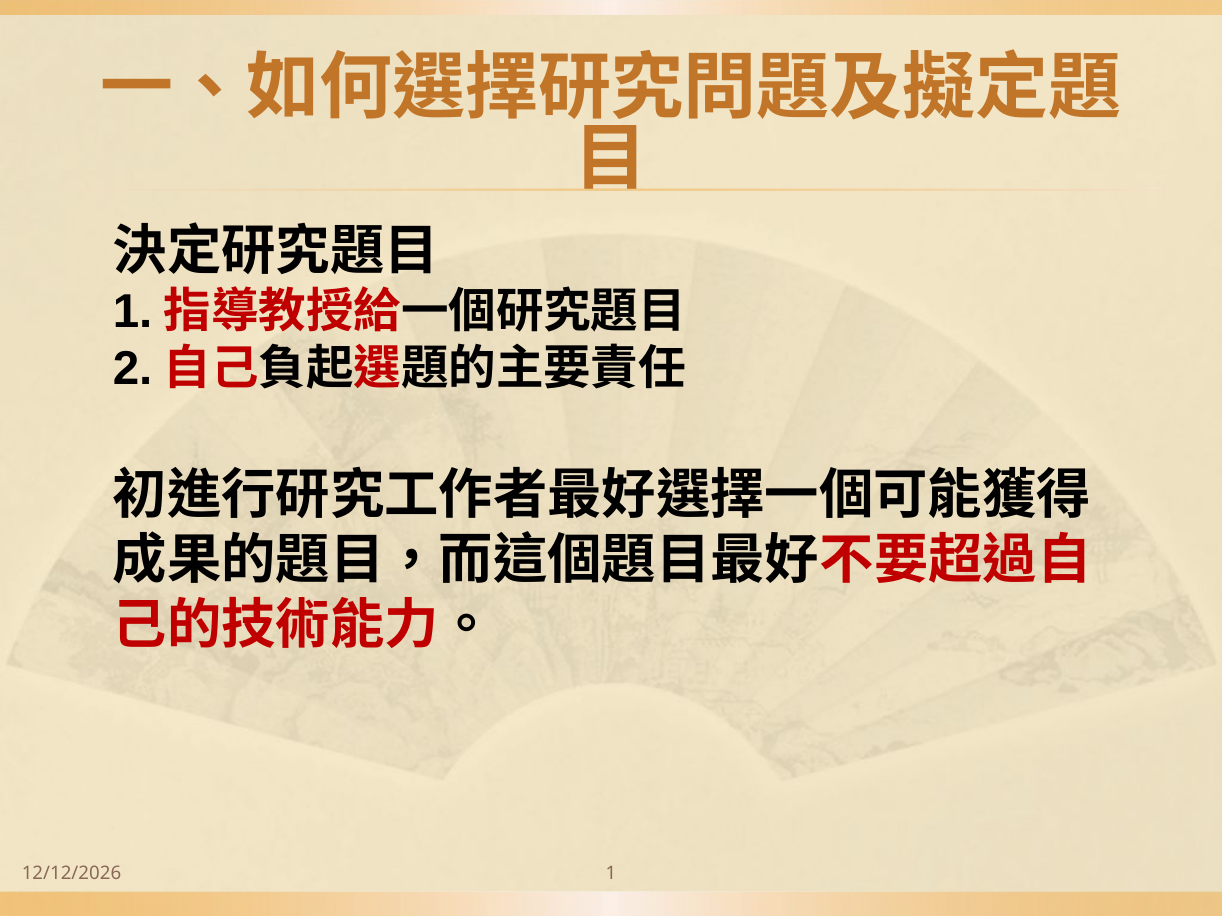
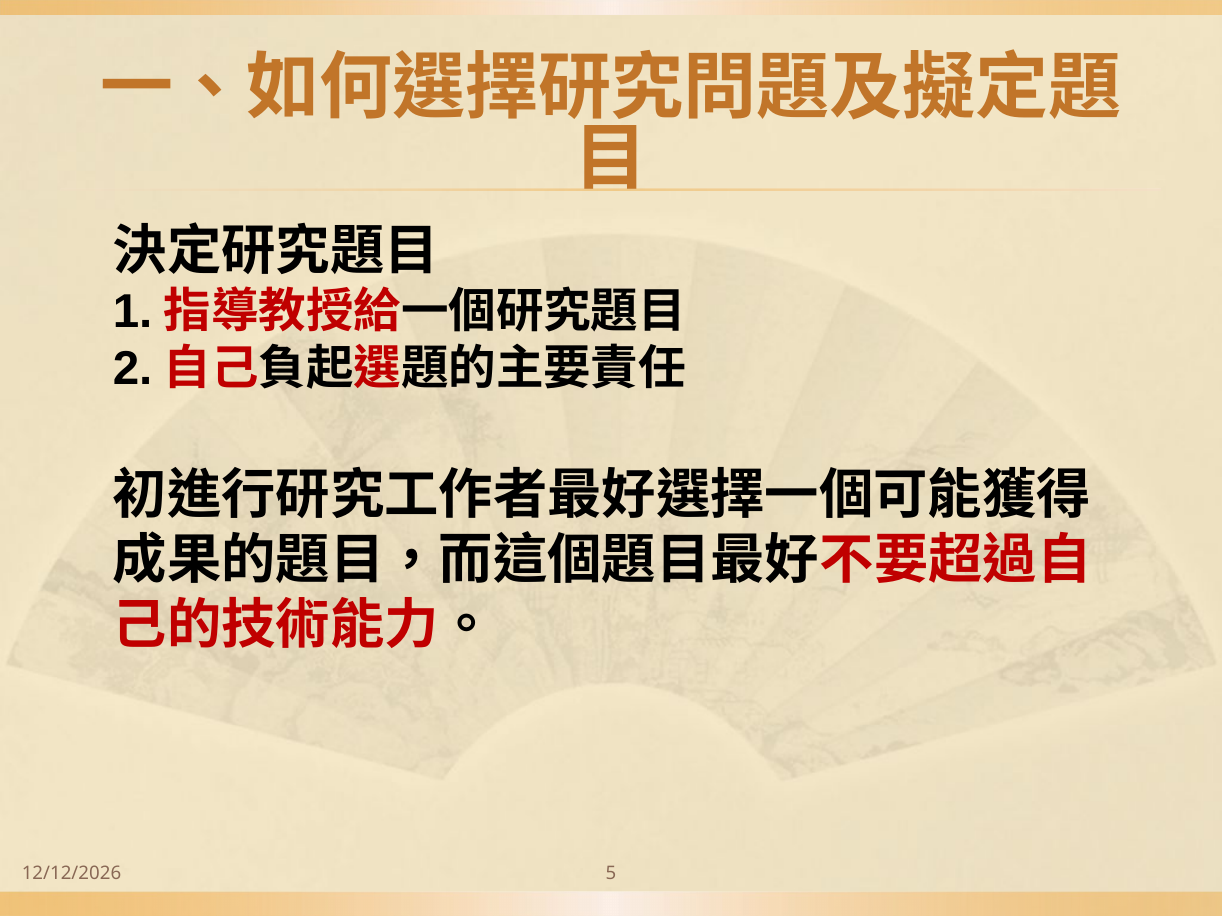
1 at (611, 874): 1 -> 5
